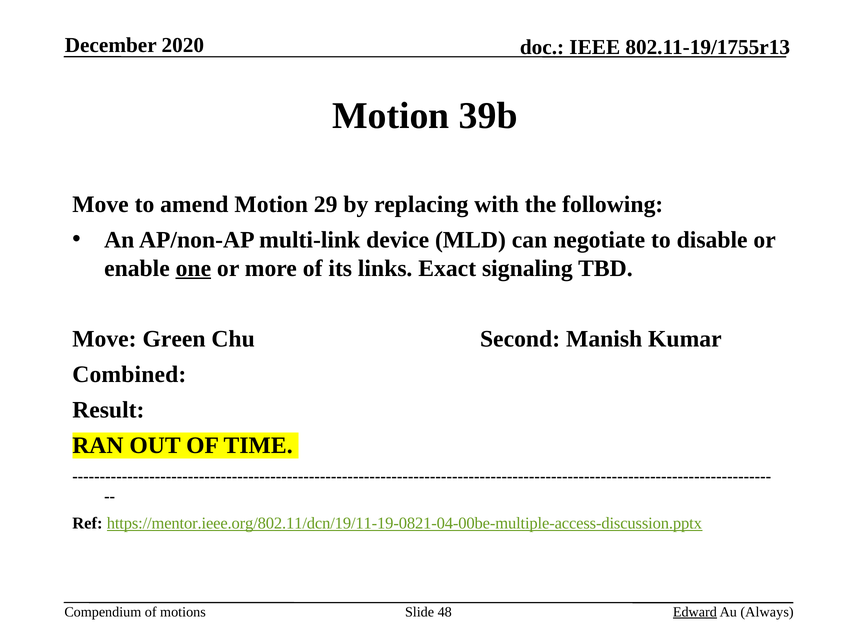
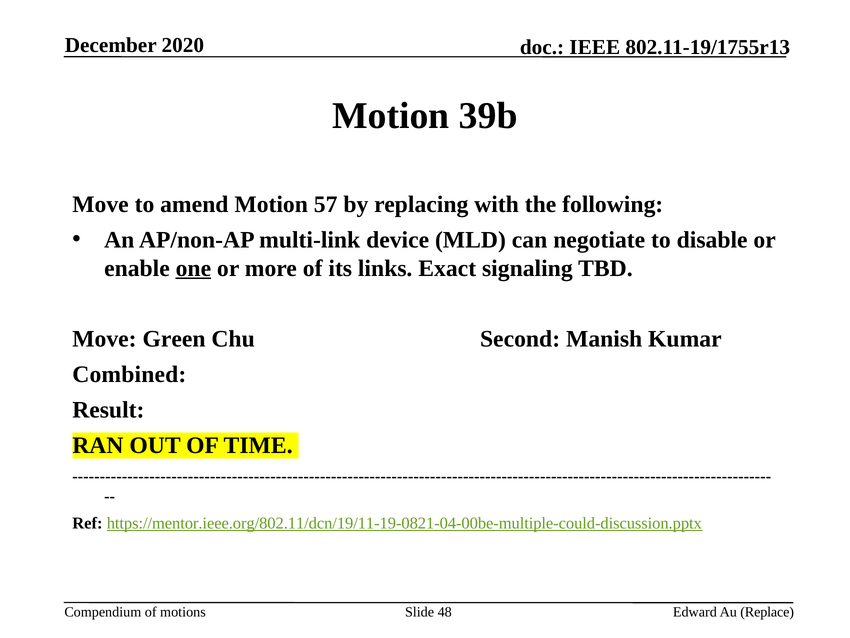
29: 29 -> 57
https://mentor.ieee.org/802.11/dcn/19/11-19-0821-04-00be-multiple-access-discussion.pptx: https://mentor.ieee.org/802.11/dcn/19/11-19-0821-04-00be-multiple-access-discussion.pptx -> https://mentor.ieee.org/802.11/dcn/19/11-19-0821-04-00be-multiple-could-discussion.pptx
Edward underline: present -> none
Always: Always -> Replace
